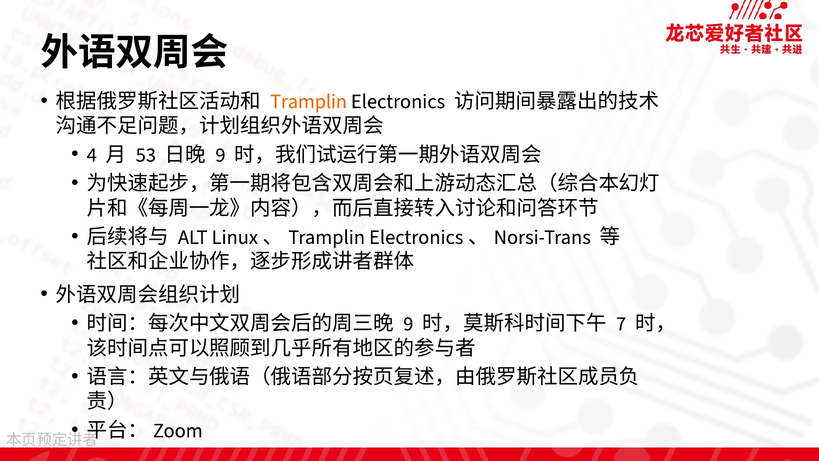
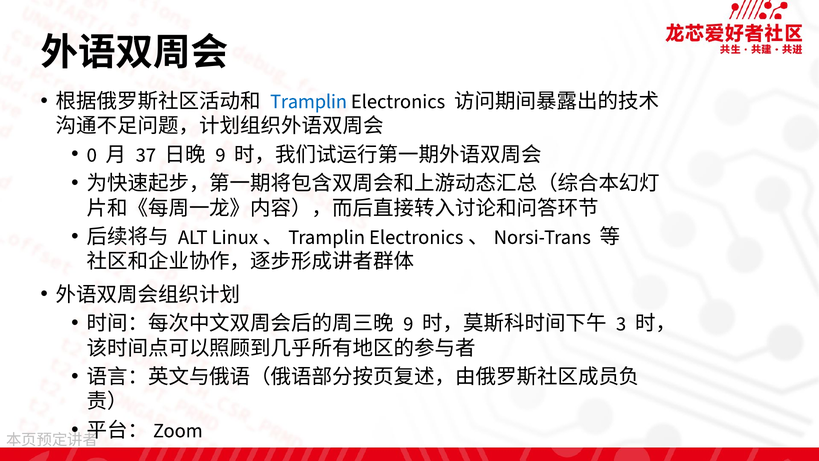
Tramplin colour: orange -> blue
4: 4 -> 0
53: 53 -> 37
7: 7 -> 3
